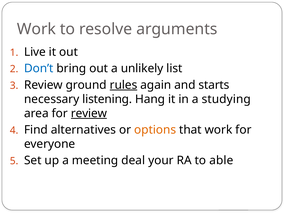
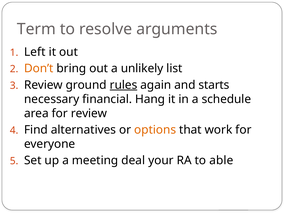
Work at (36, 29): Work -> Term
Live: Live -> Left
Don’t colour: blue -> orange
listening: listening -> financial
studying: studying -> schedule
review at (89, 113) underline: present -> none
